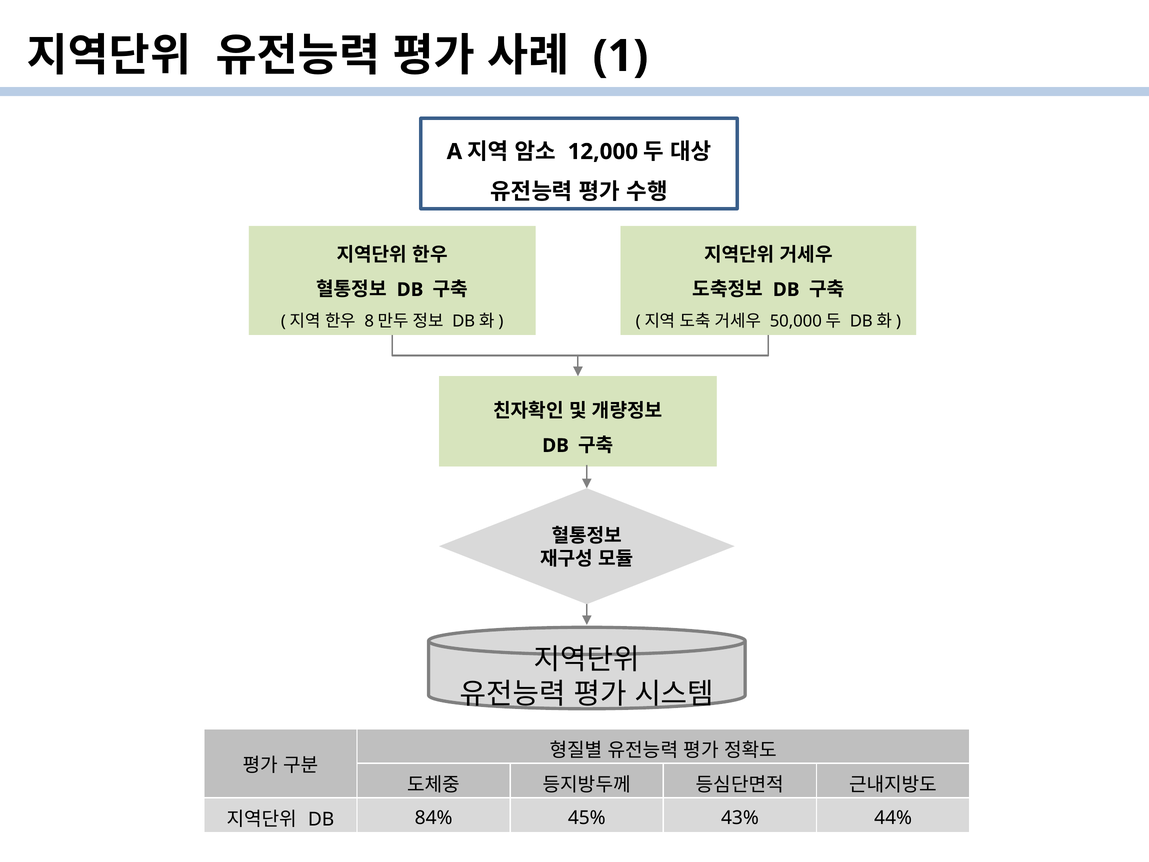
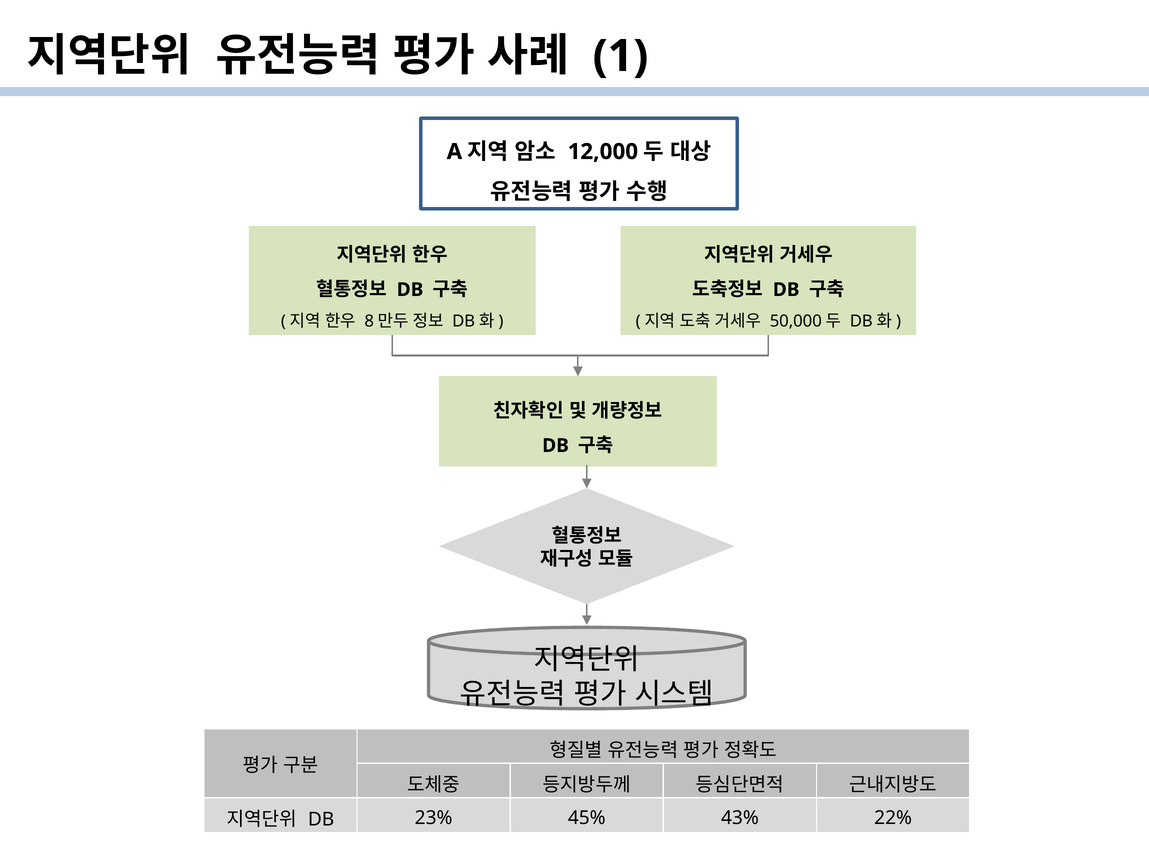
84%: 84% -> 23%
44%: 44% -> 22%
